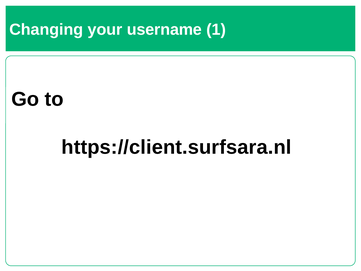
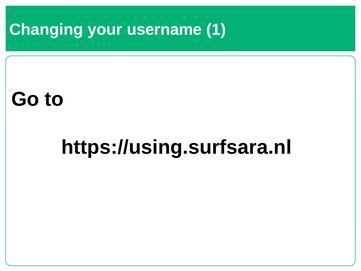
https://client.surfsara.nl: https://client.surfsara.nl -> https://using.surfsara.nl
